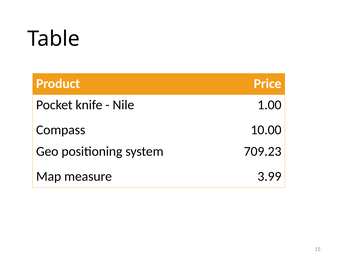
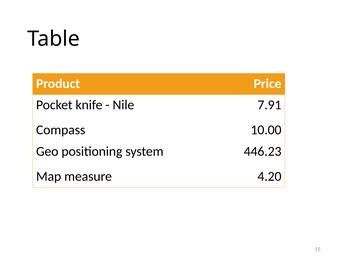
1.00: 1.00 -> 7.91
709.23: 709.23 -> 446.23
3.99: 3.99 -> 4.20
